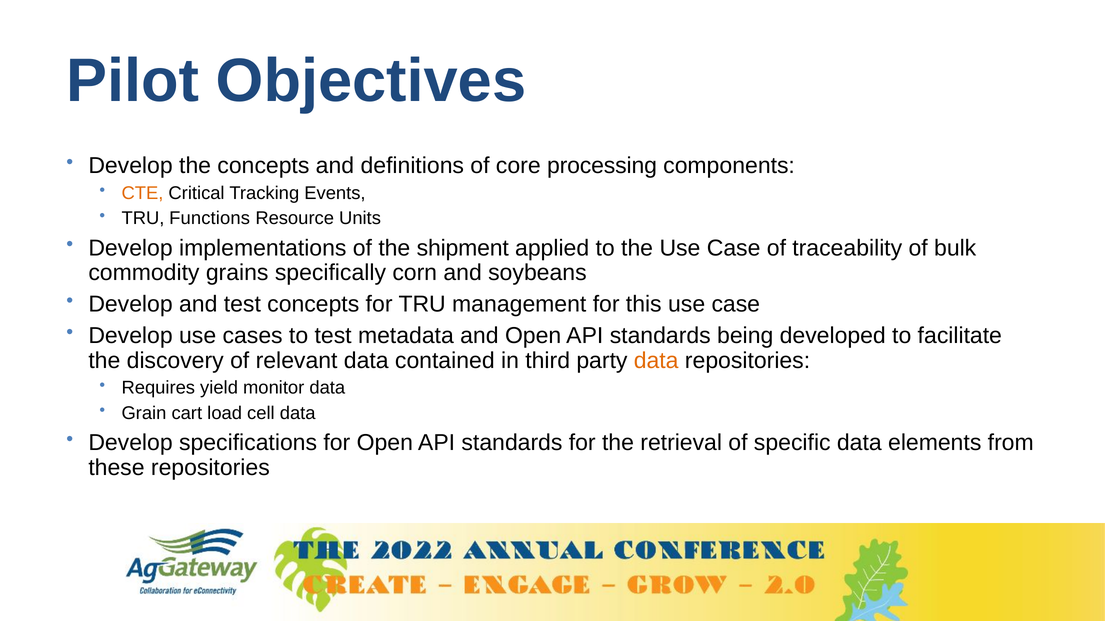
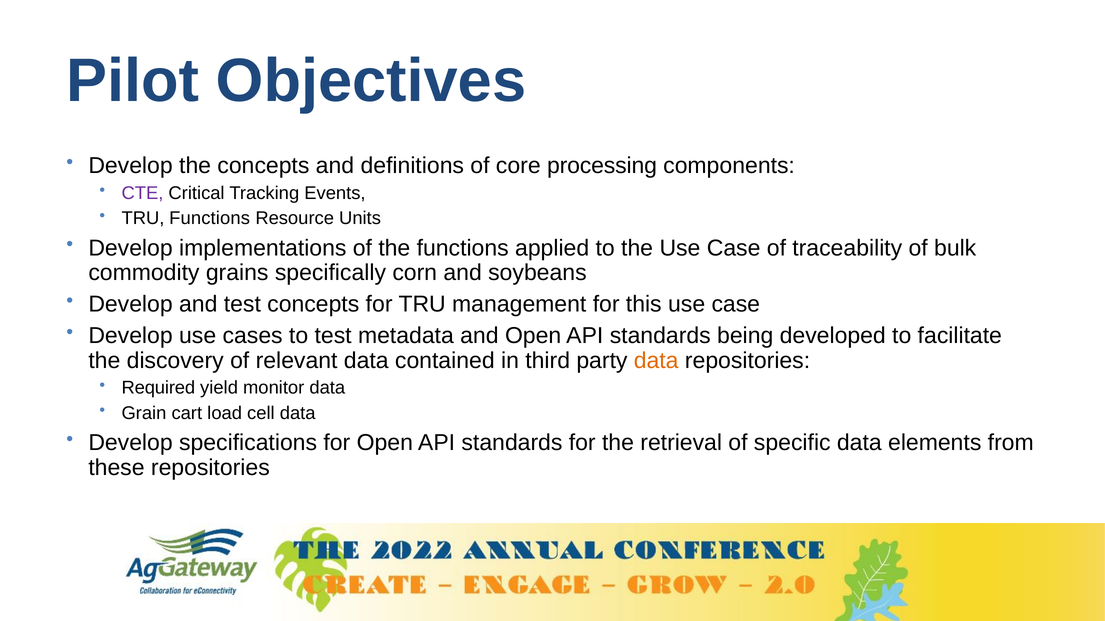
CTE colour: orange -> purple
the shipment: shipment -> functions
Requires: Requires -> Required
